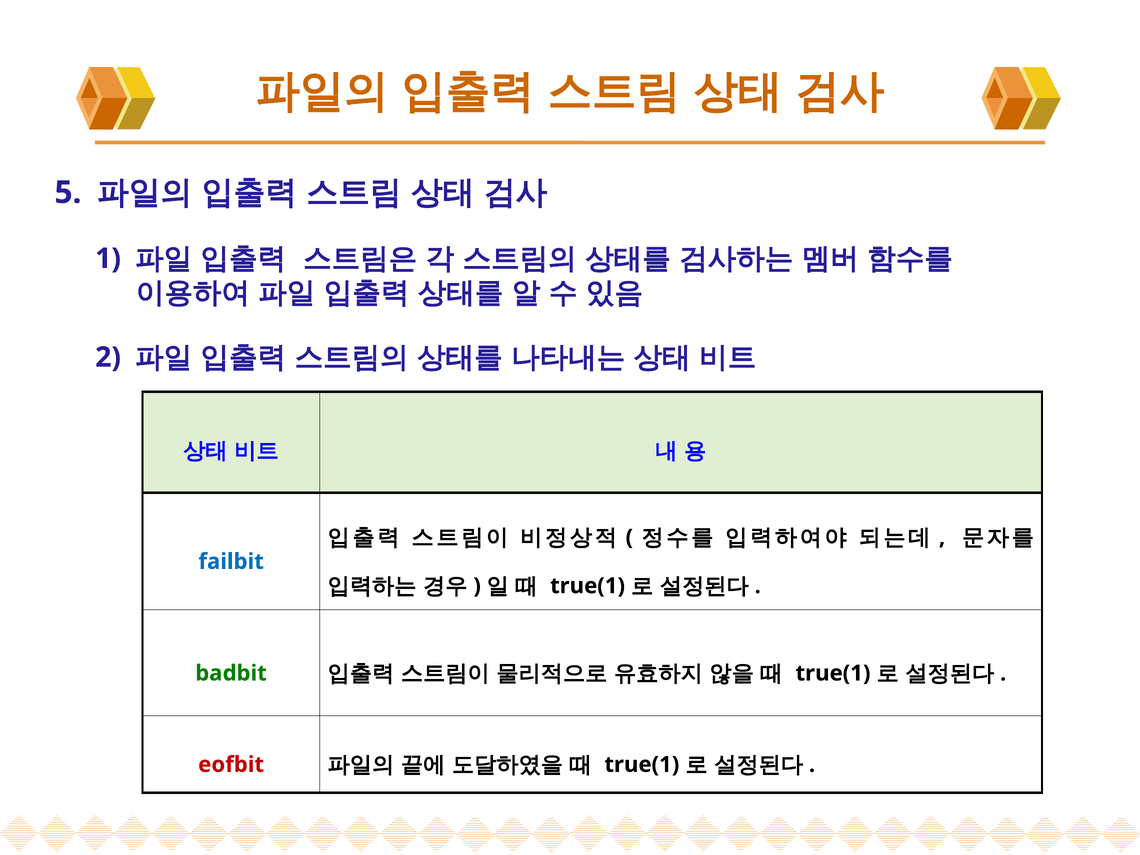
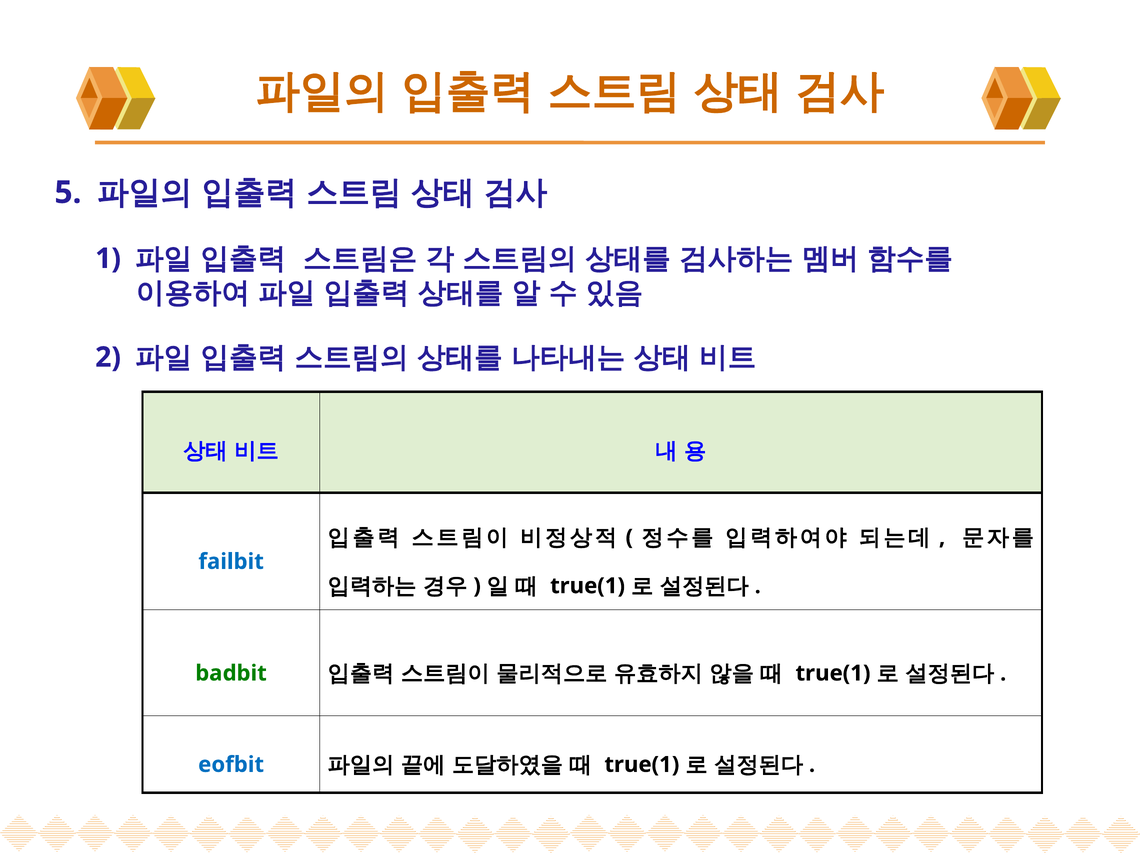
eofbit colour: red -> blue
